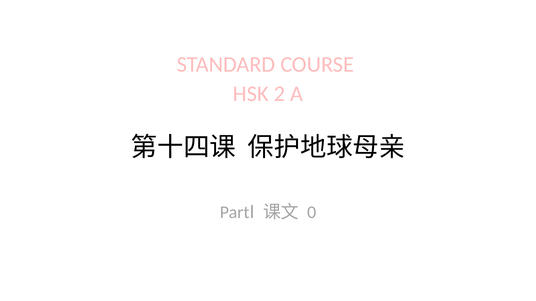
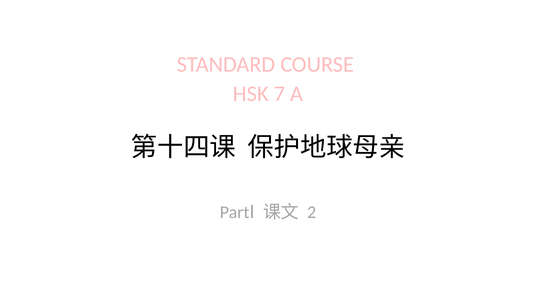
2: 2 -> 7
0: 0 -> 2
